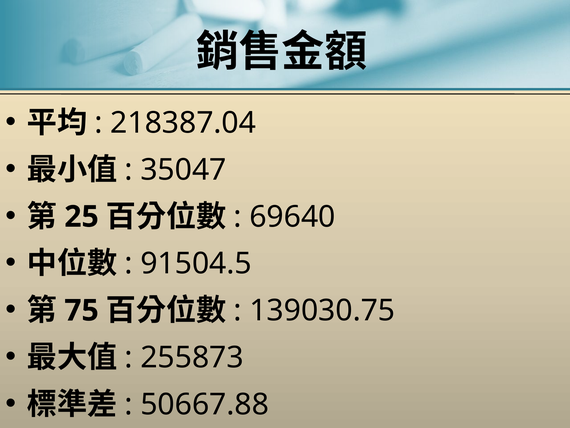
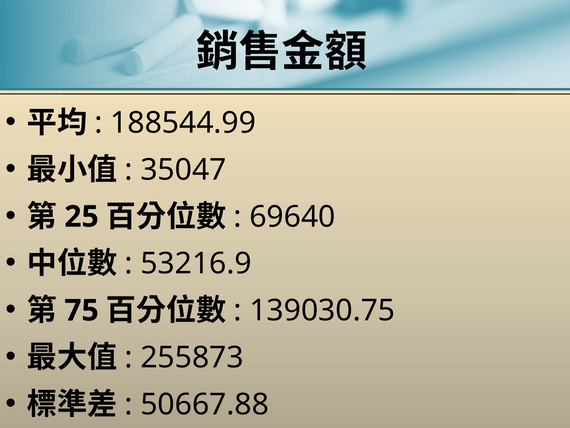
218387.04: 218387.04 -> 188544.99
91504.5: 91504.5 -> 53216.9
